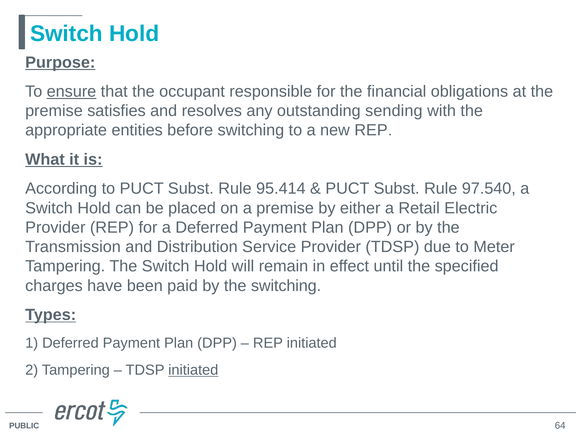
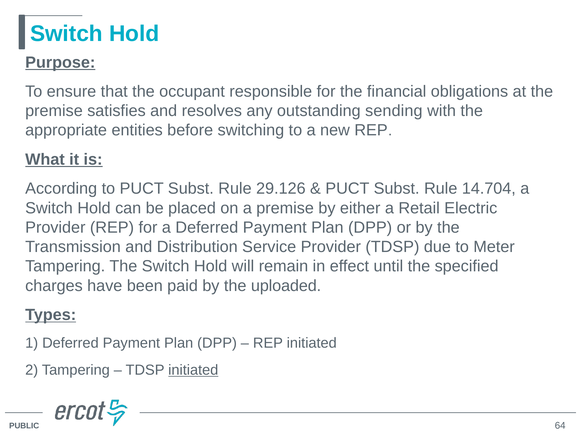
ensure underline: present -> none
95.414: 95.414 -> 29.126
97.540: 97.540 -> 14.704
the switching: switching -> uploaded
